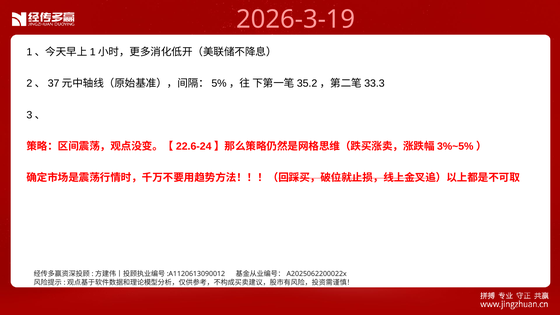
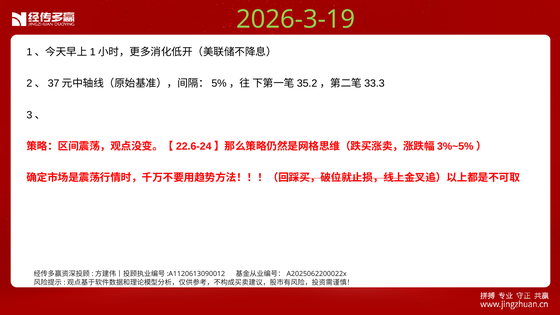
2026-3-19 colour: pink -> light green
